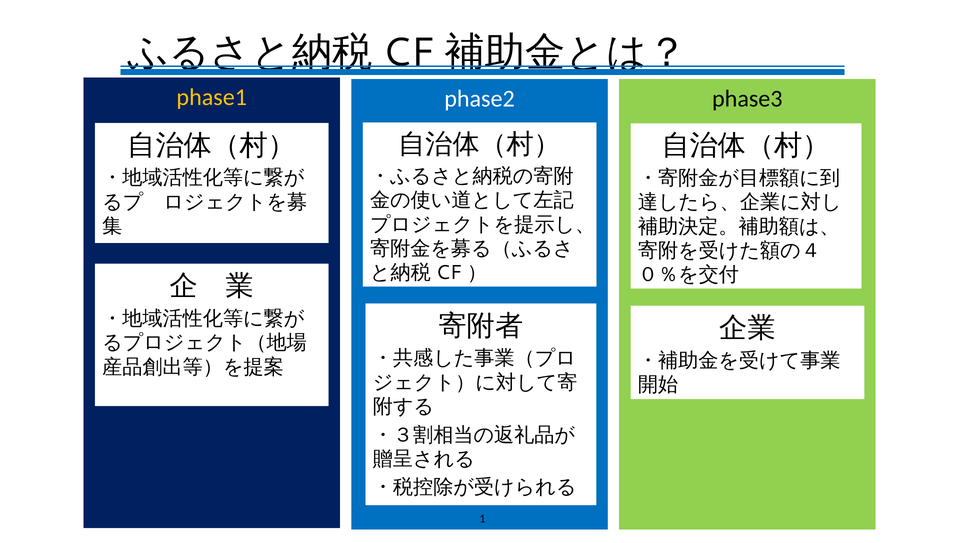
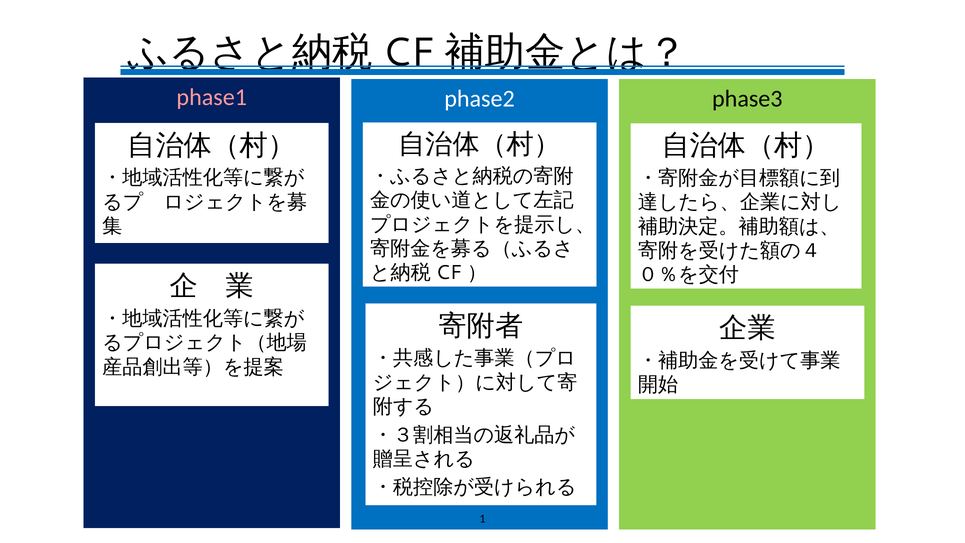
phase1 colour: yellow -> pink
